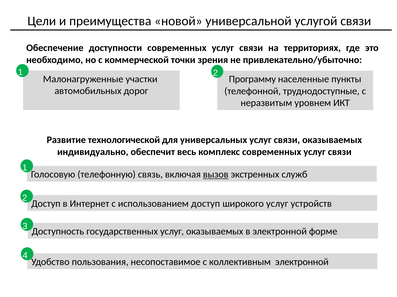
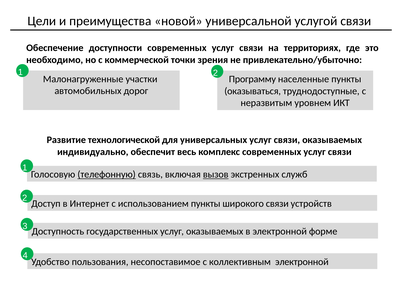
телефонной: телефонной -> оказываться
телефонную underline: none -> present
использованием доступ: доступ -> пункты
широкого услуг: услуг -> связи
